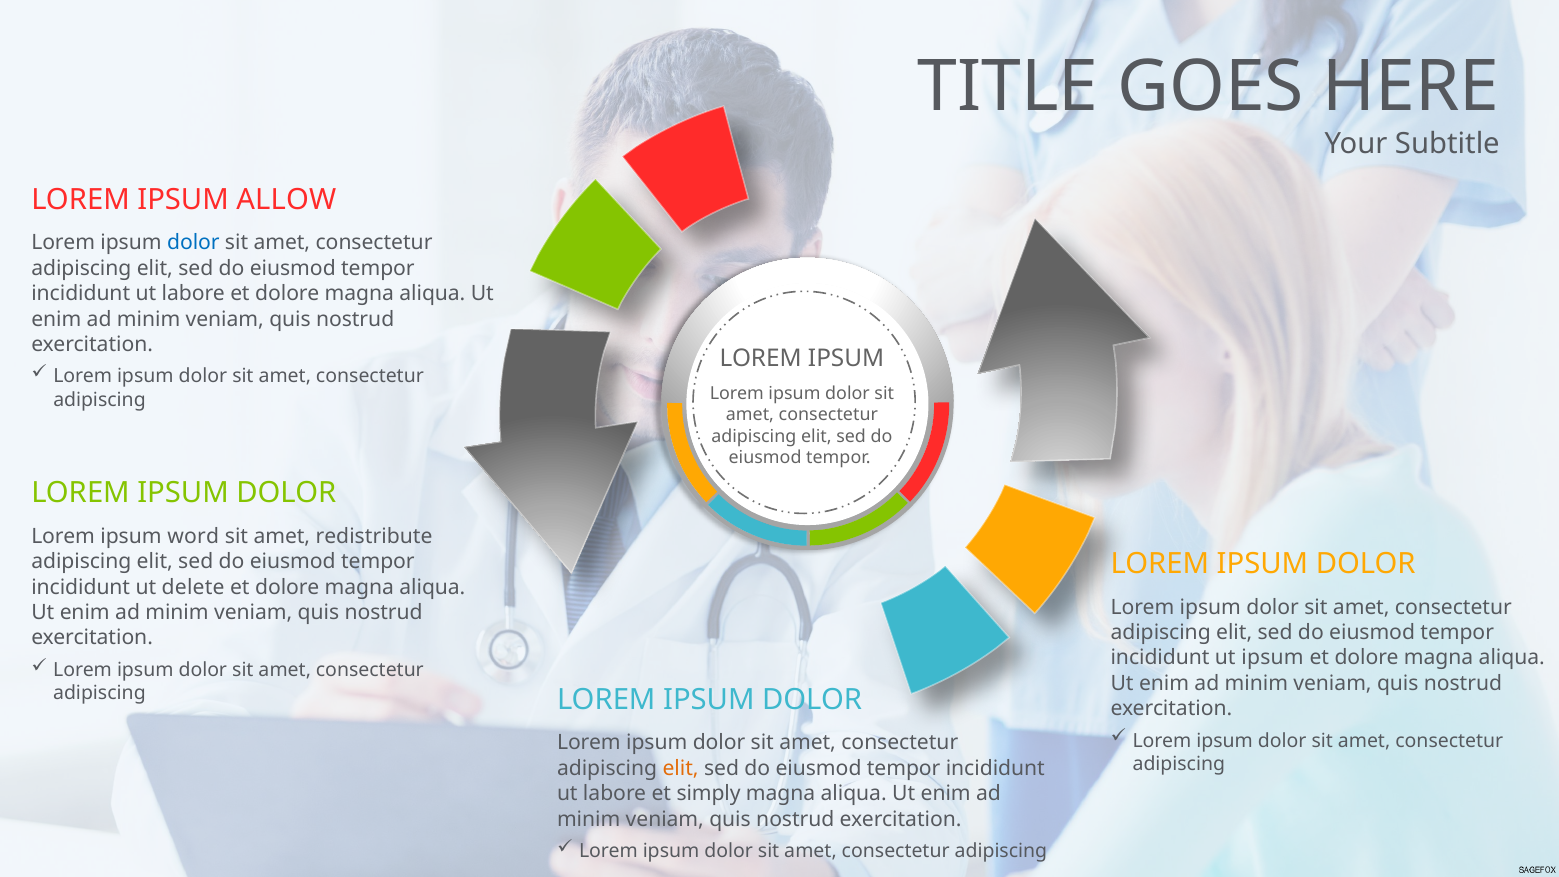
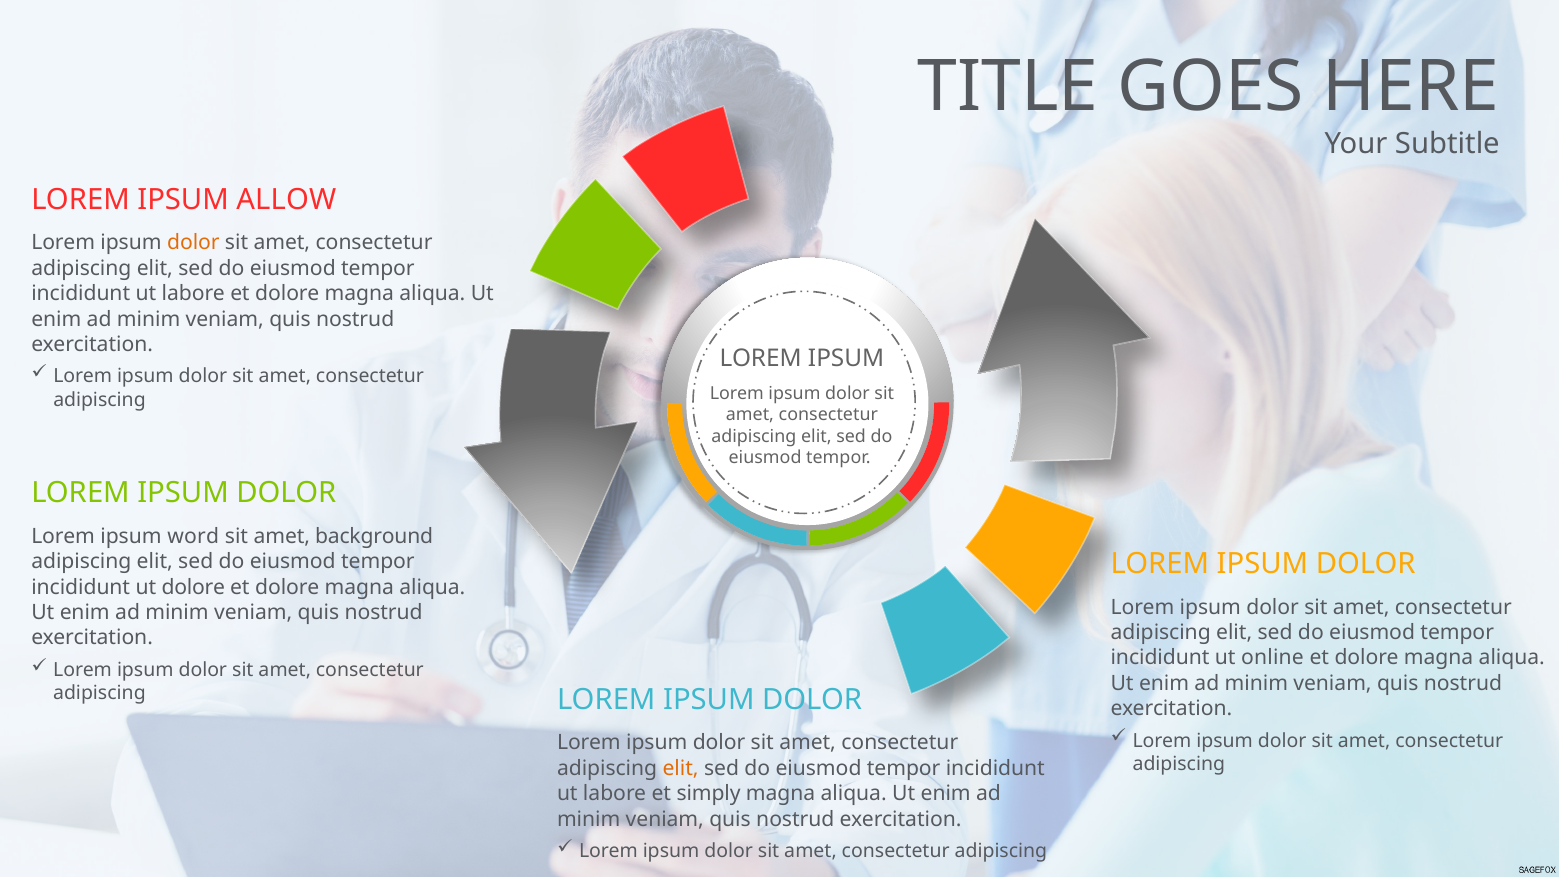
dolor at (193, 243) colour: blue -> orange
redistribute: redistribute -> background
ut delete: delete -> dolore
ut ipsum: ipsum -> online
